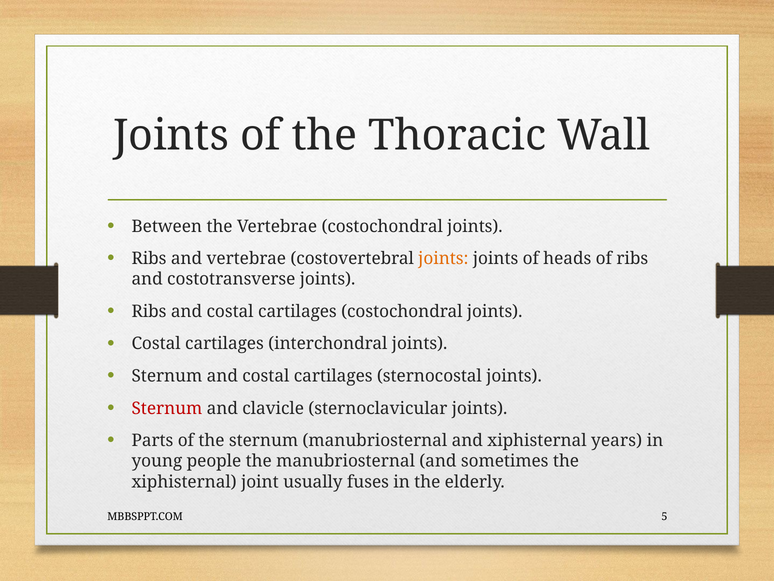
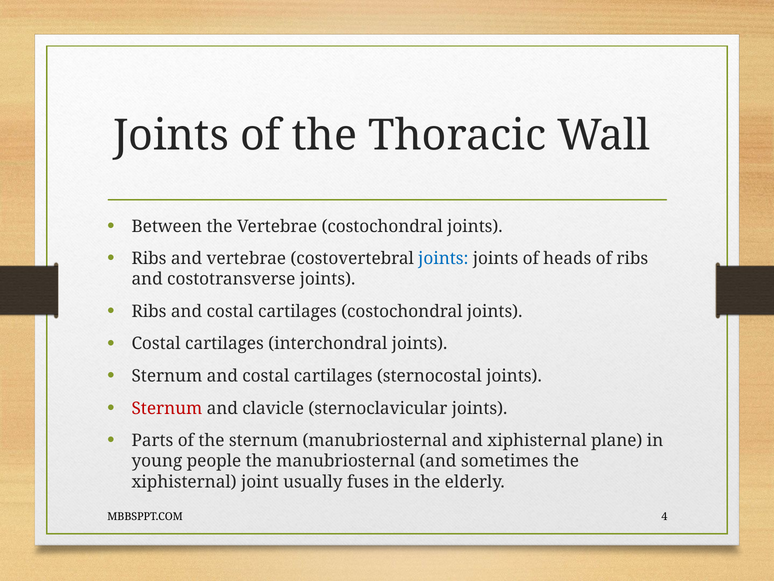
joints at (443, 258) colour: orange -> blue
years: years -> plane
5: 5 -> 4
